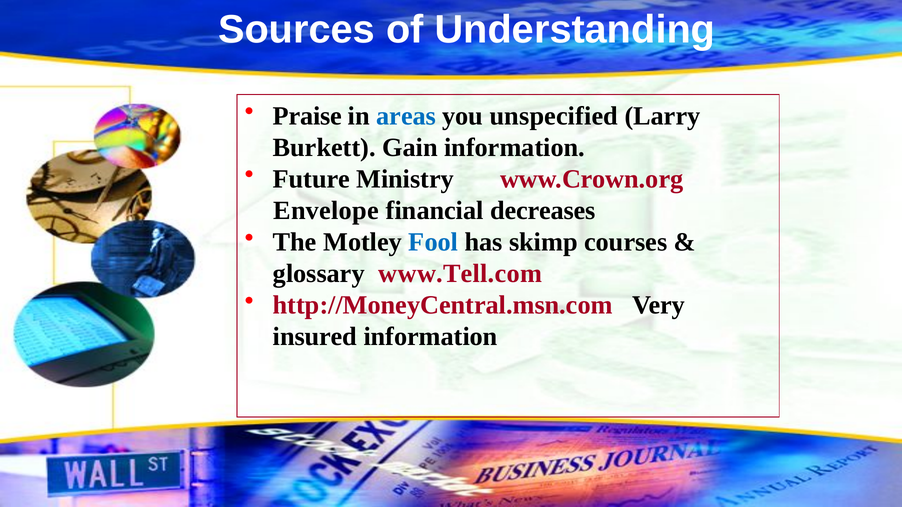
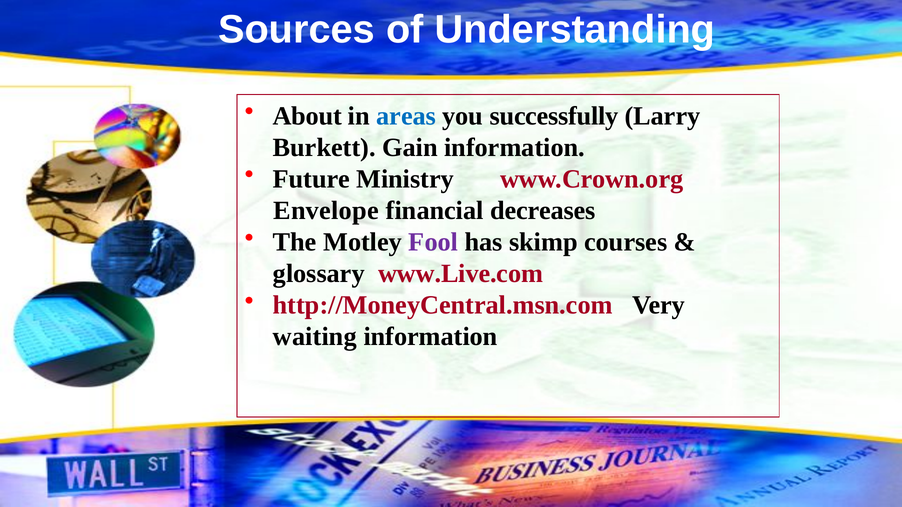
Praise: Praise -> About
unspecified: unspecified -> successfully
Fool colour: blue -> purple
www.Tell.com: www.Tell.com -> www.Live.com
insured: insured -> waiting
